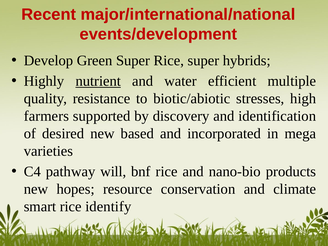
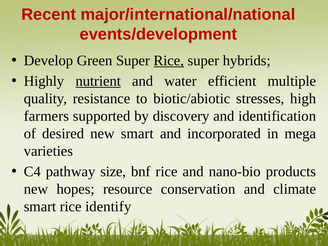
Rice at (169, 61) underline: none -> present
new based: based -> smart
will: will -> size
